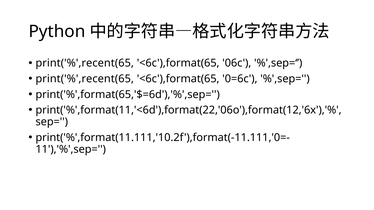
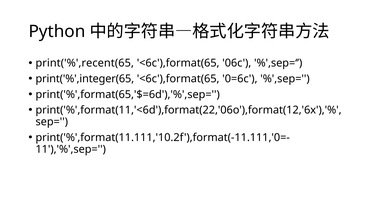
print('%',recent(65 at (85, 79): print('%',recent(65 -> print('%',integer(65
